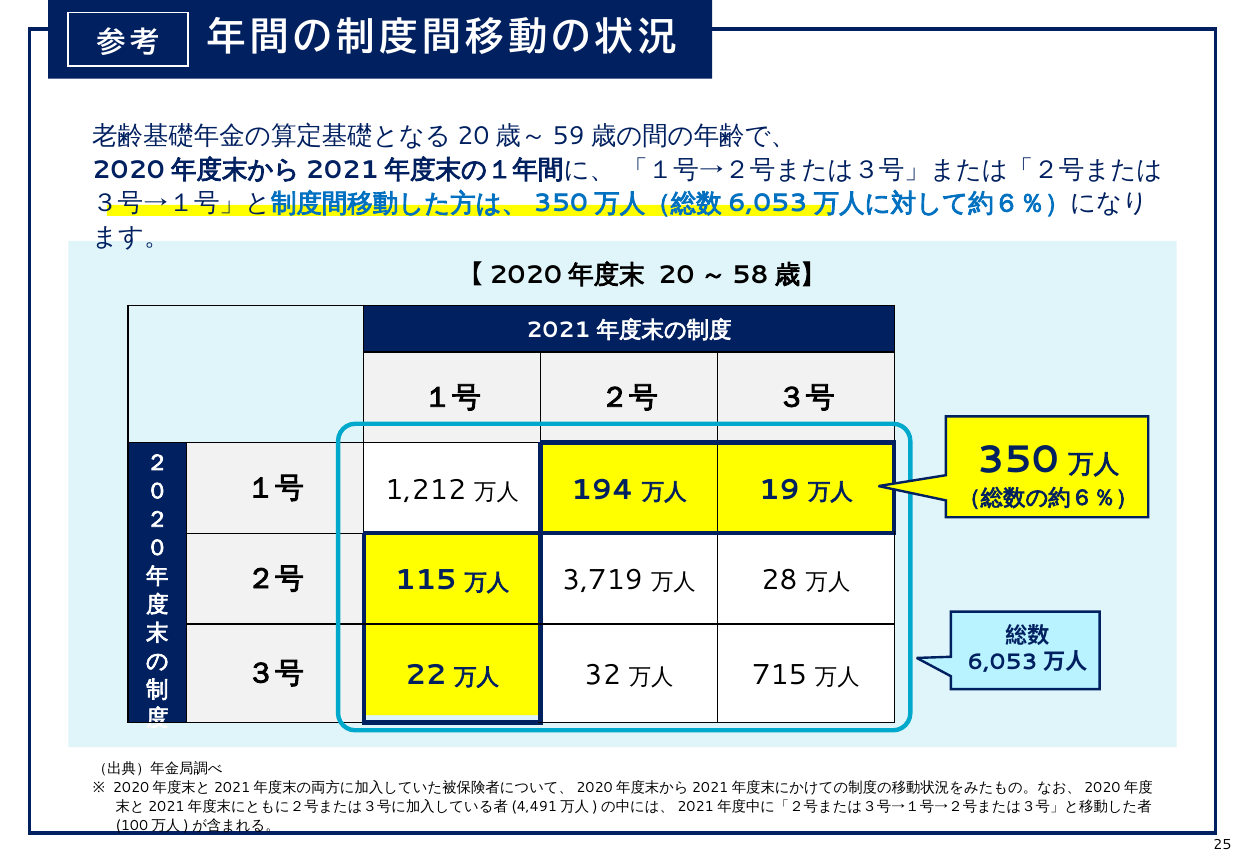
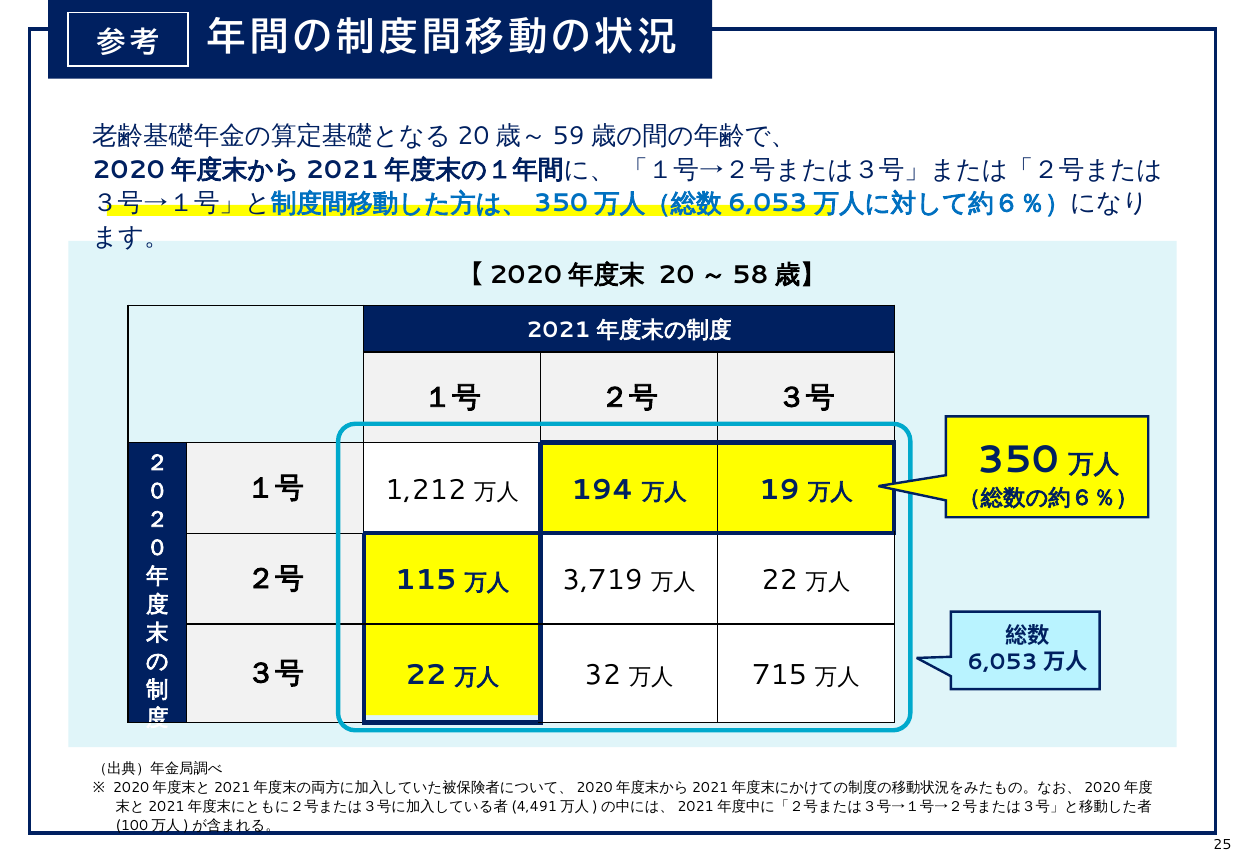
28 at (779, 580): 28 -> 22
